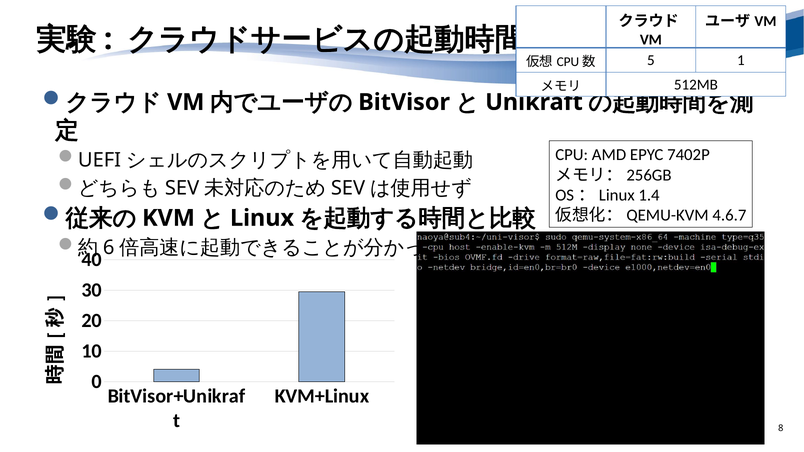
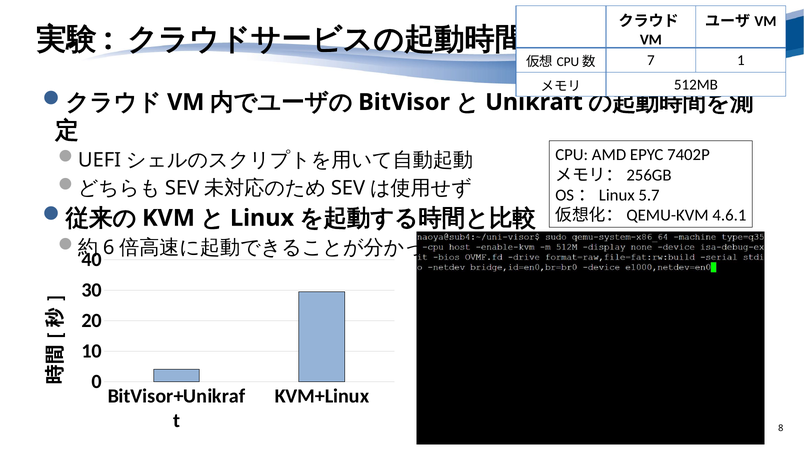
5: 5 -> 7
1.4: 1.4 -> 5.7
4.6.7: 4.6.7 -> 4.6.1
